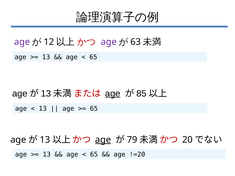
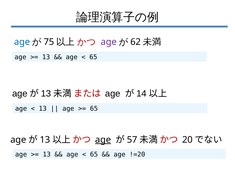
age at (22, 42) colour: purple -> blue
12: 12 -> 75
63: 63 -> 62
age at (113, 94) underline: present -> none
85: 85 -> 14
79: 79 -> 57
